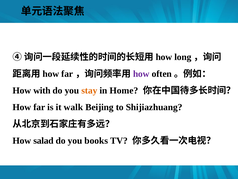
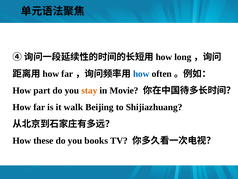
how at (141, 74) colour: purple -> blue
with: with -> part
Home: Home -> Movie
salad: salad -> these
